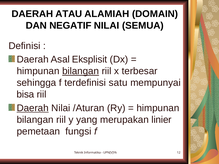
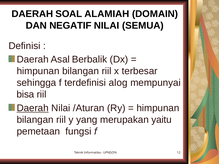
ATAU: ATAU -> SOAL
Eksplisit: Eksplisit -> Berbalik
bilangan at (81, 71) underline: present -> none
satu: satu -> alog
linier: linier -> yaitu
